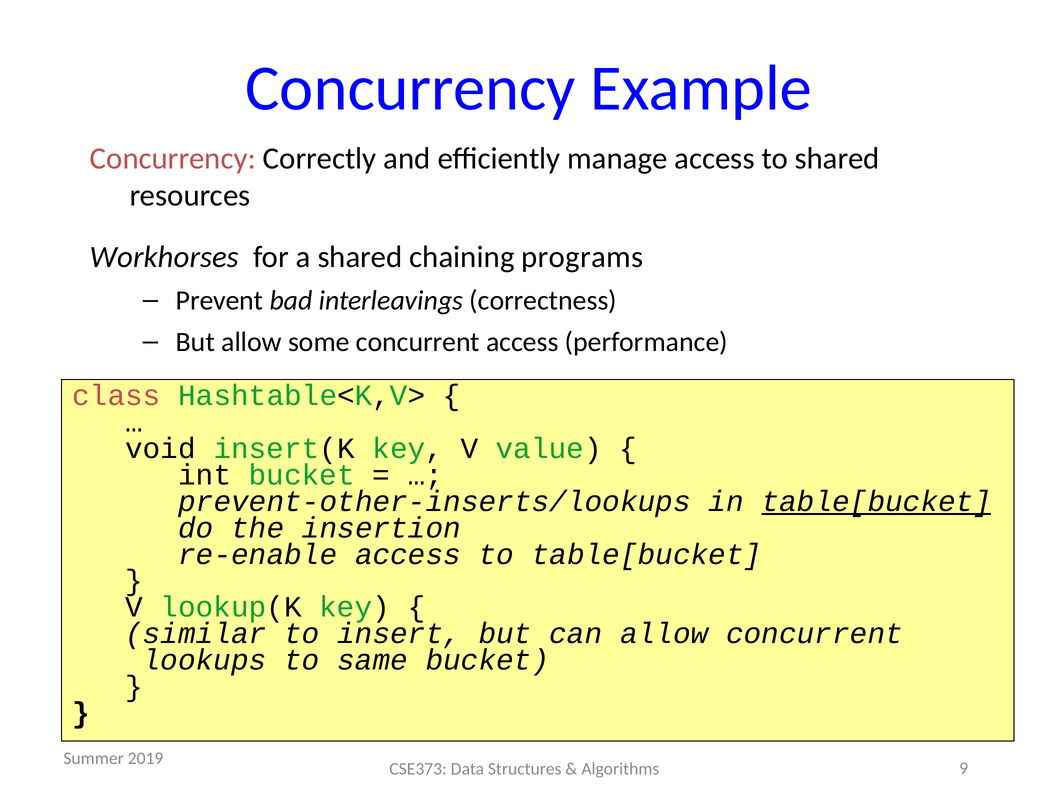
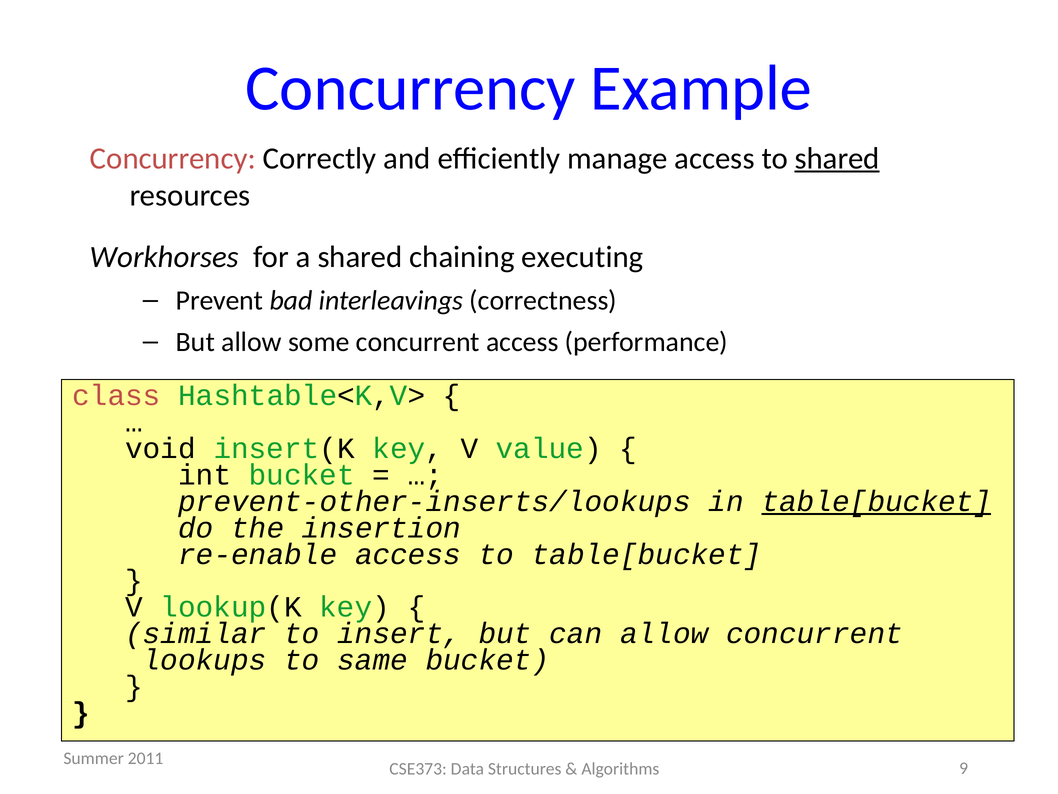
shared at (837, 158) underline: none -> present
programs: programs -> executing
2019: 2019 -> 2011
